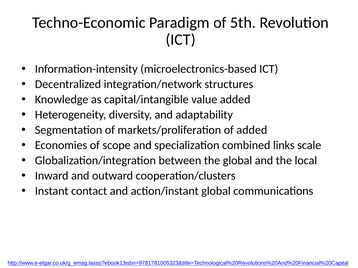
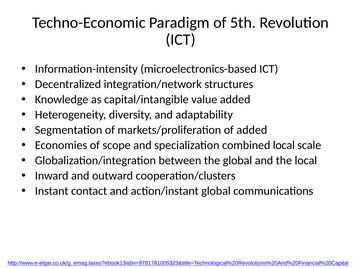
combined links: links -> local
